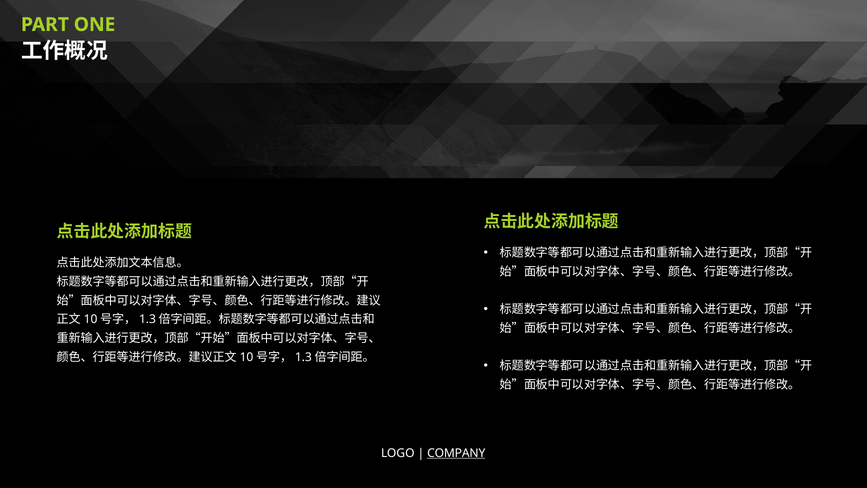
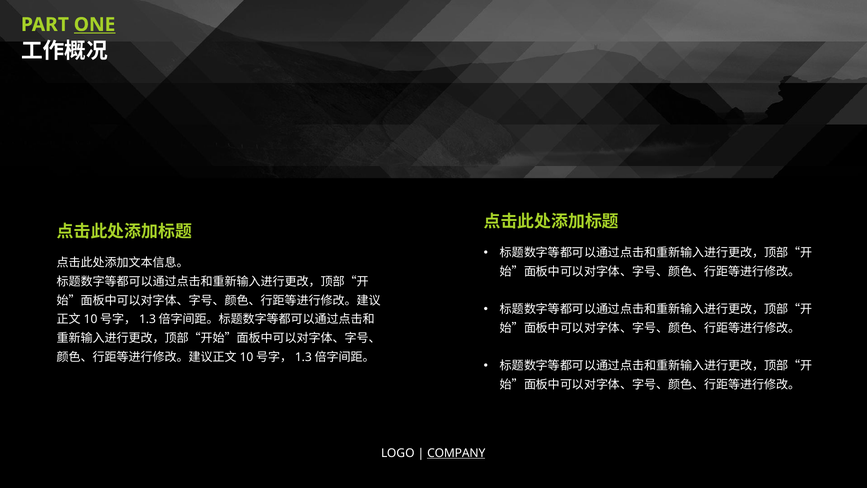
ONE underline: none -> present
